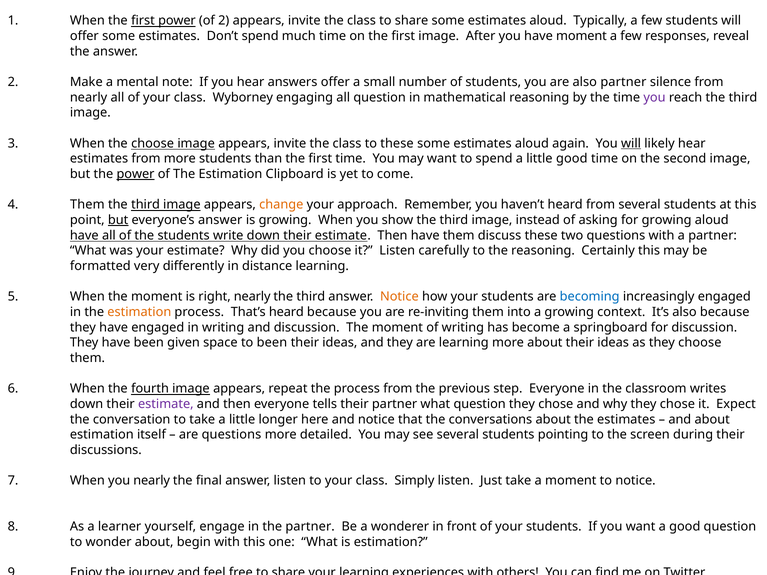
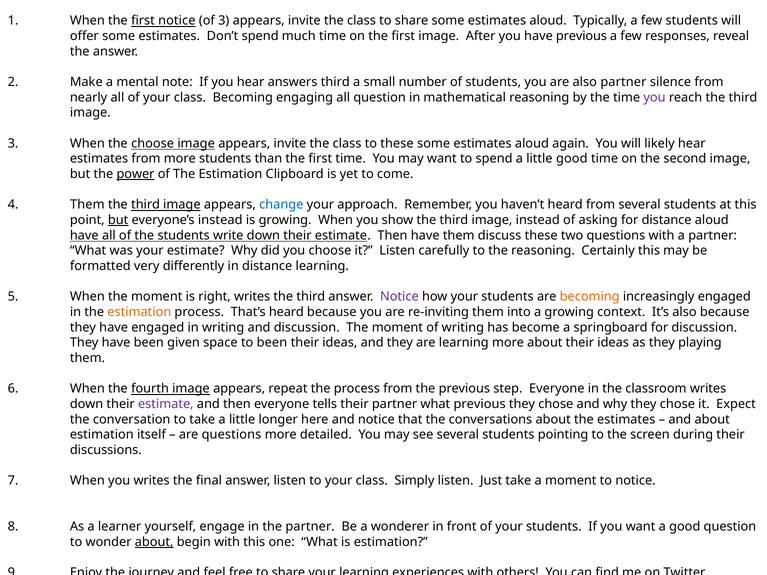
first power: power -> notice
of 2: 2 -> 3
have moment: moment -> previous
answers offer: offer -> third
class Wyborney: Wyborney -> Becoming
will at (631, 143) underline: present -> none
change colour: orange -> blue
everyone’s answer: answer -> instead
for growing: growing -> distance
right nearly: nearly -> writes
Notice at (399, 297) colour: orange -> purple
becoming at (590, 297) colour: blue -> orange
they choose: choose -> playing
what question: question -> previous
you nearly: nearly -> writes
about at (154, 542) underline: none -> present
